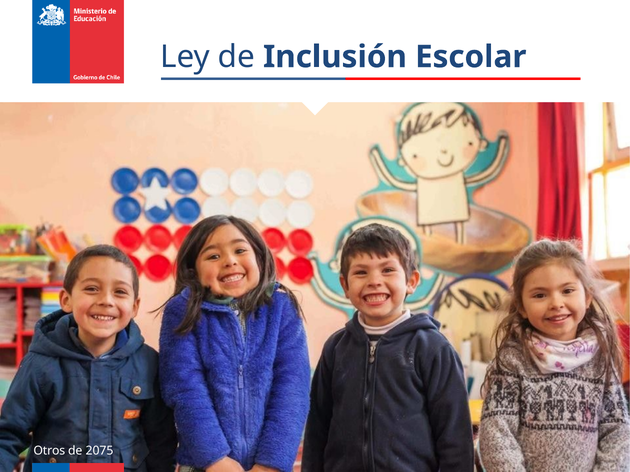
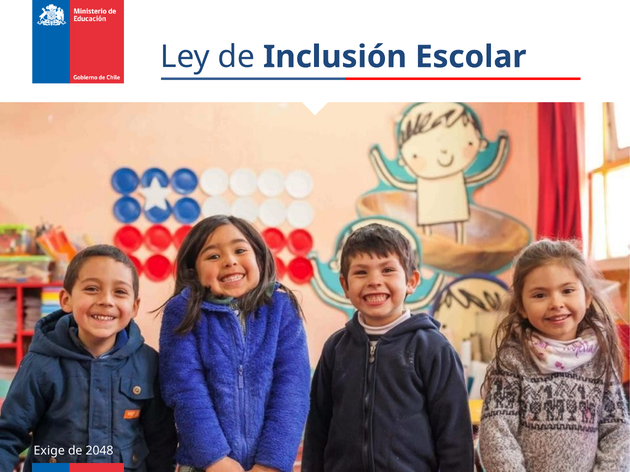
Otros: Otros -> Exige
2075: 2075 -> 2048
